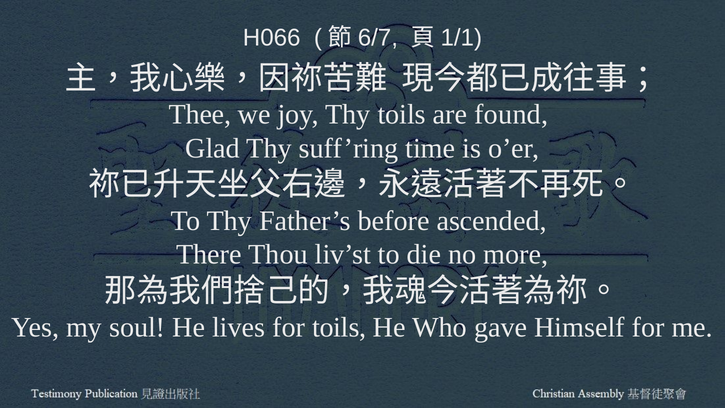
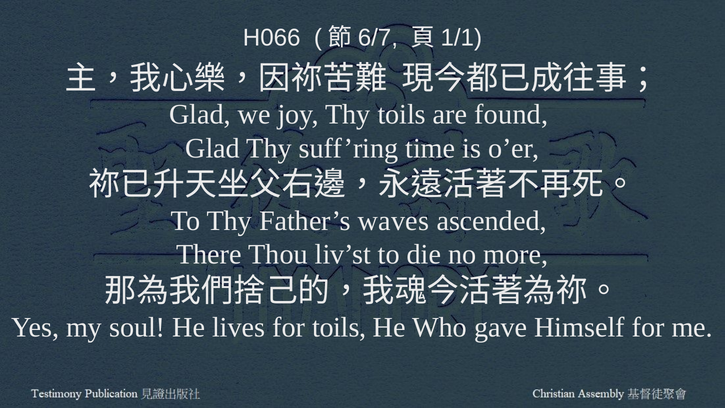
Thee at (200, 114): Thee -> Glad
before: before -> waves
